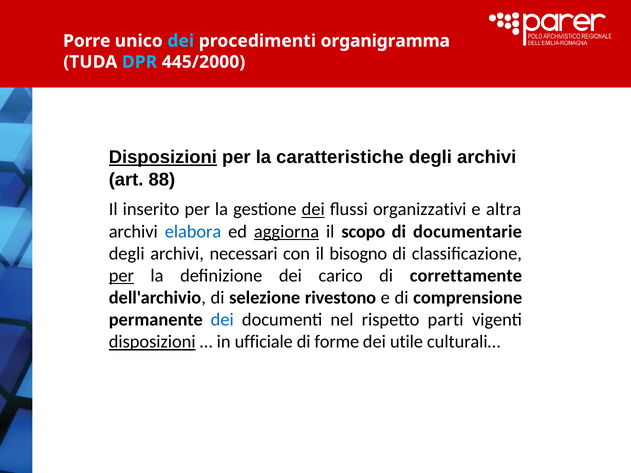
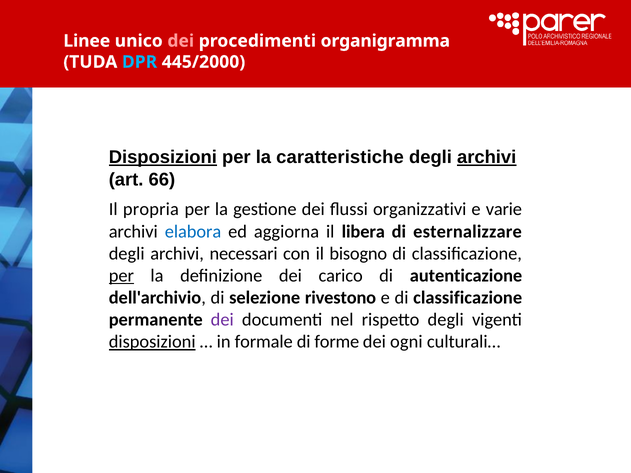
Porre: Porre -> Linee
dei at (181, 41) colour: light blue -> pink
archivi at (487, 157) underline: none -> present
88: 88 -> 66
inserito: inserito -> propria
dei at (313, 210) underline: present -> none
altra: altra -> varie
aggiorna underline: present -> none
scopo: scopo -> libera
documentarie: documentarie -> esternalizzare
correttamente: correttamente -> autenticazione
e di comprensione: comprensione -> classificazione
dei at (222, 320) colour: blue -> purple
rispetto parti: parti -> degli
ufficiale: ufficiale -> formale
utile: utile -> ogni
